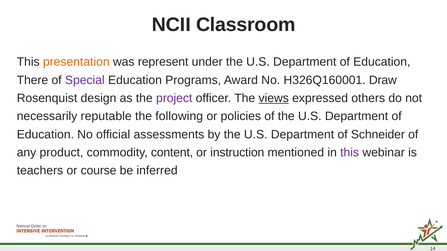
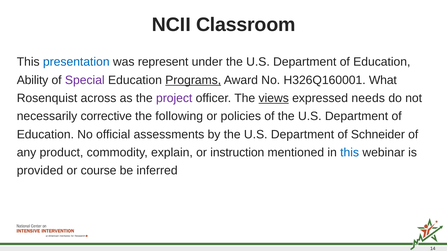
presentation colour: orange -> blue
There: There -> Ability
Programs underline: none -> present
Draw: Draw -> What
design: design -> across
others: others -> needs
reputable: reputable -> corrective
content: content -> explain
this at (350, 153) colour: purple -> blue
teachers: teachers -> provided
